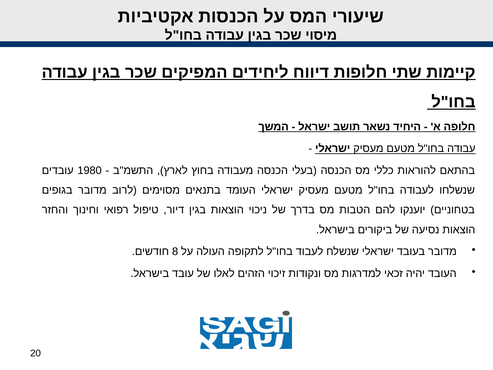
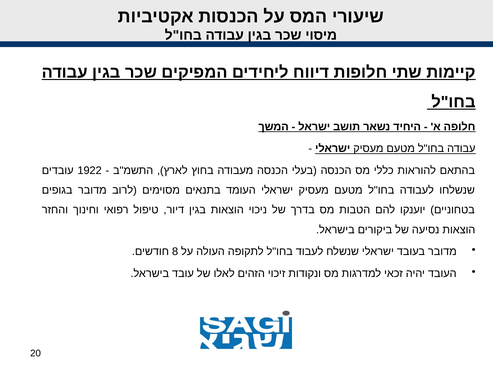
1980: 1980 -> 1922
